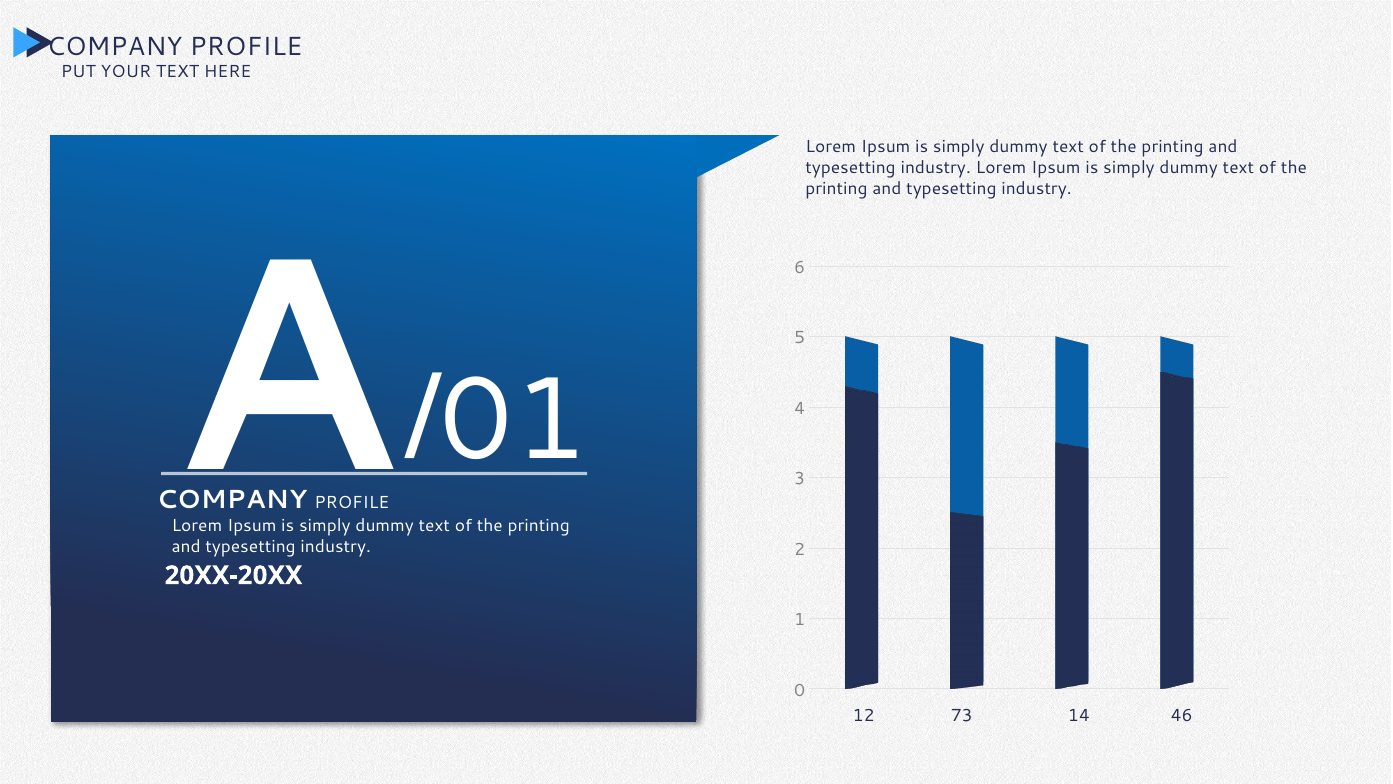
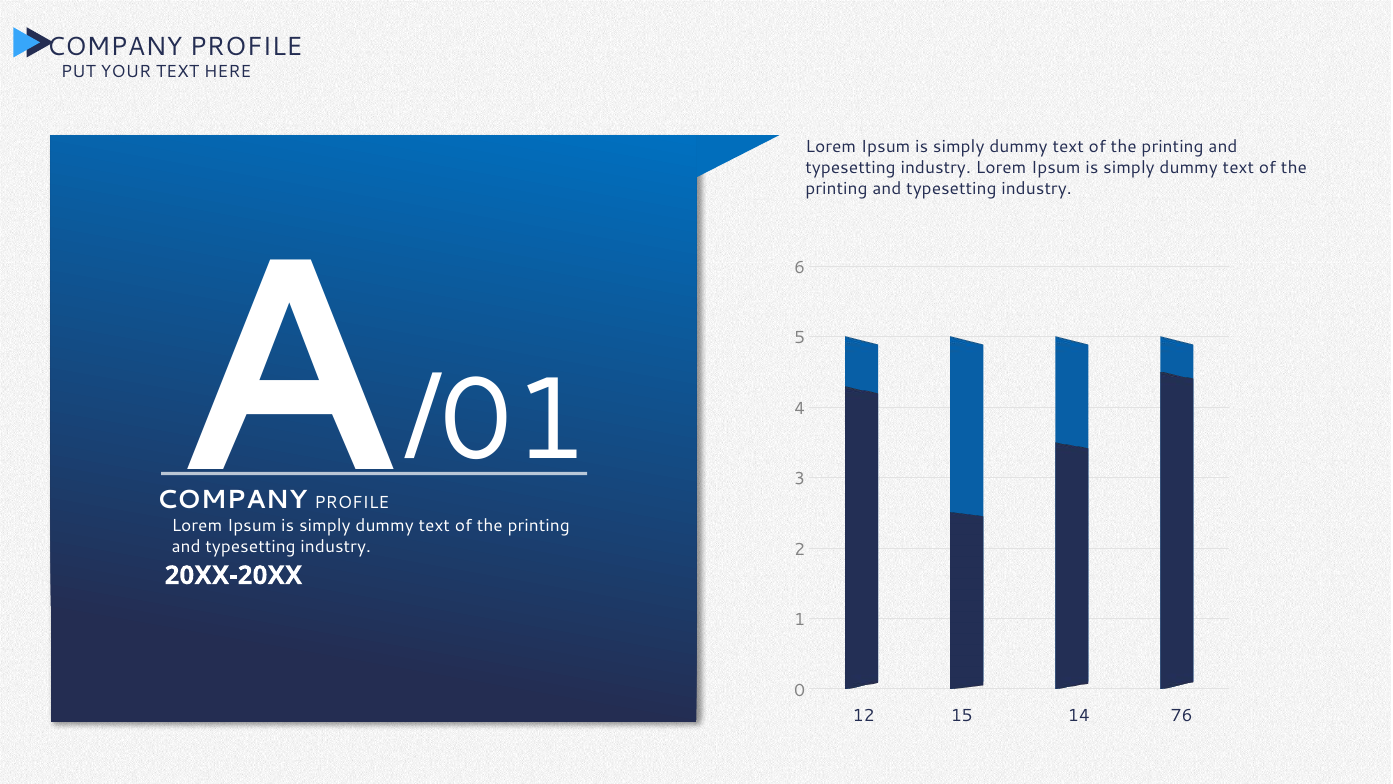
73: 73 -> 15
46: 46 -> 76
